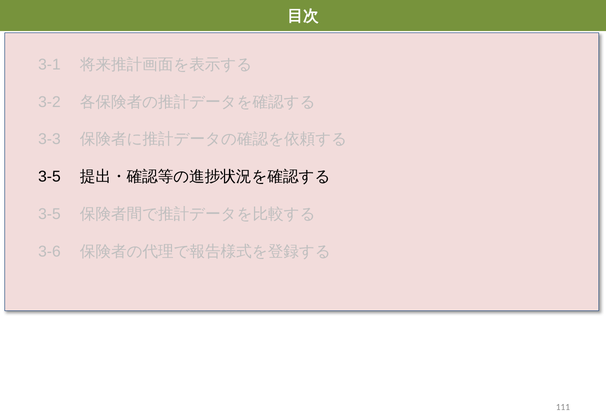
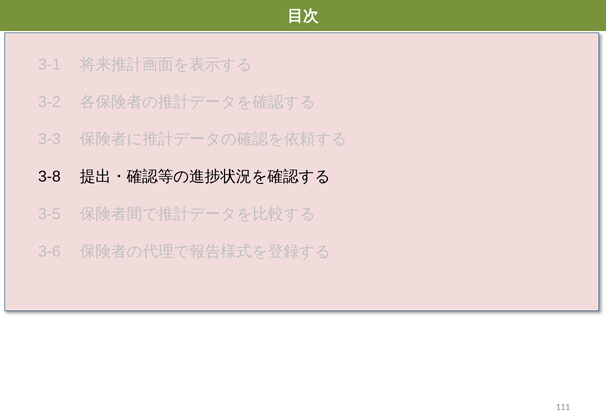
3-5 at (49, 177): 3-5 -> 3-8
